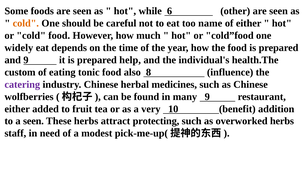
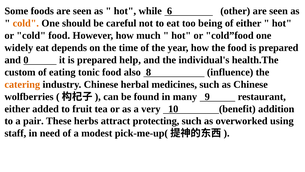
name: name -> being
and 9: 9 -> 0
catering colour: purple -> orange
a seen: seen -> pair
overworked herbs: herbs -> using
